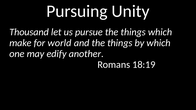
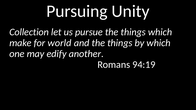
Thousand: Thousand -> Collection
18:19: 18:19 -> 94:19
